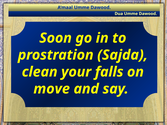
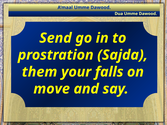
Soon: Soon -> Send
clean: clean -> them
